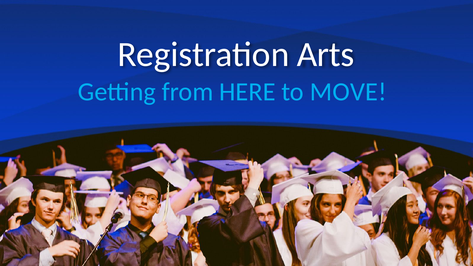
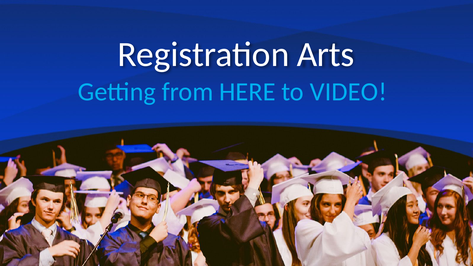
MOVE: MOVE -> VIDEO
